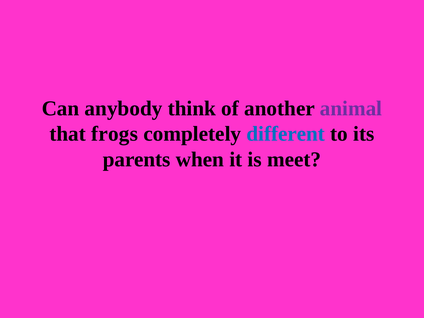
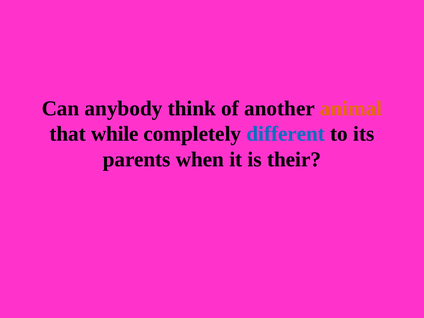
animal colour: purple -> orange
frogs: frogs -> while
meet: meet -> their
